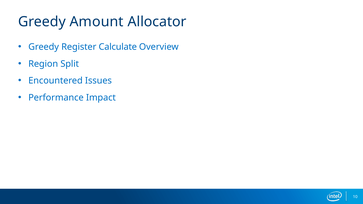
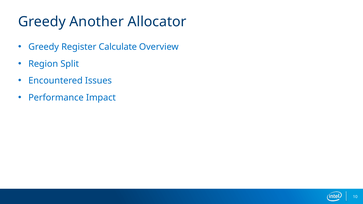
Amount: Amount -> Another
